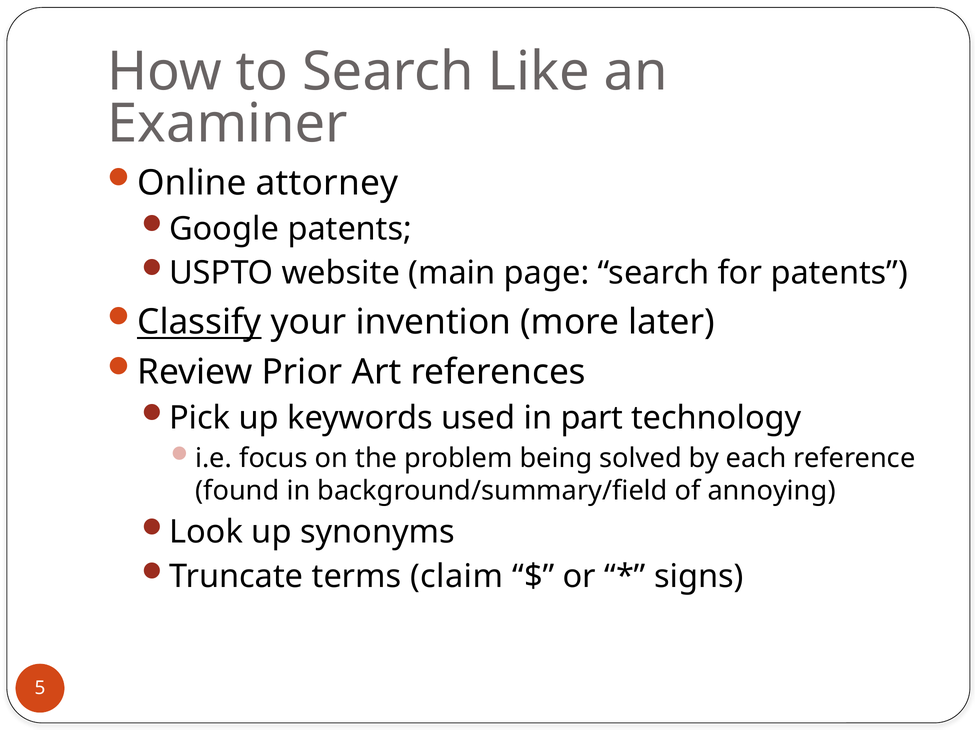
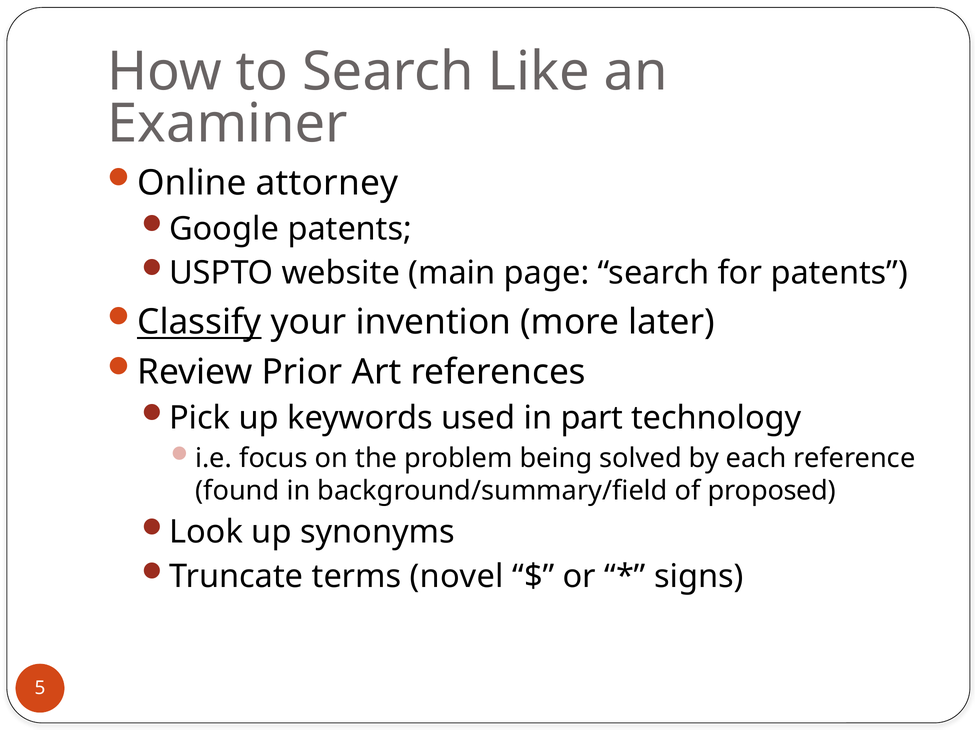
annoying: annoying -> proposed
claim: claim -> novel
